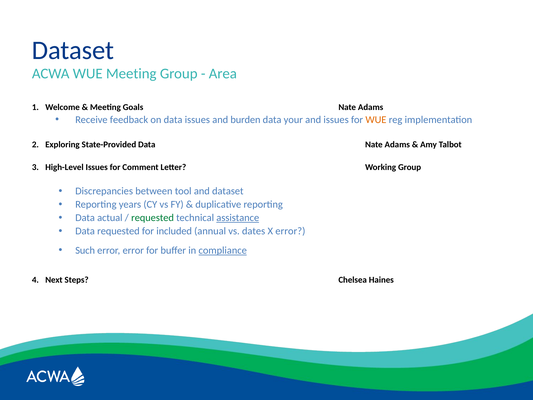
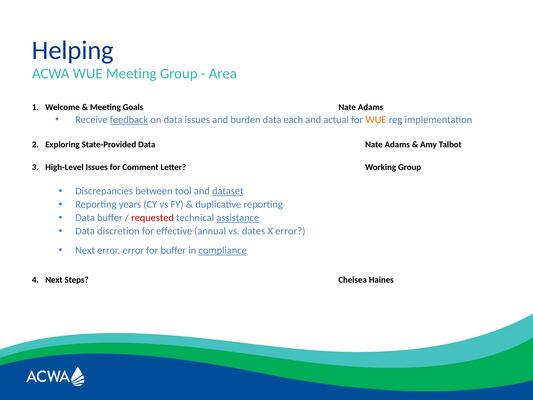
Dataset at (73, 50): Dataset -> Helping
feedback underline: none -> present
your: your -> each
and issues: issues -> actual
dataset at (228, 191) underline: none -> present
Data actual: actual -> buffer
requested at (153, 218) colour: green -> red
Data requested: requested -> discretion
included: included -> effective
Such at (85, 250): Such -> Next
